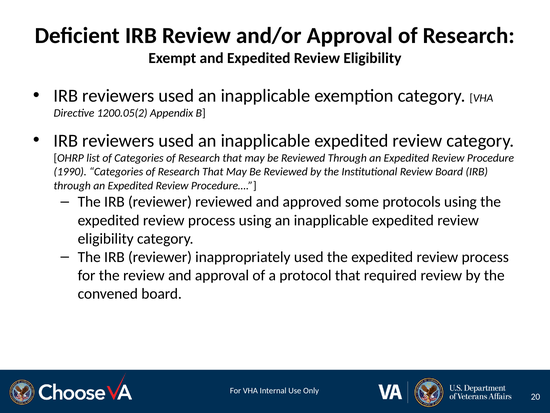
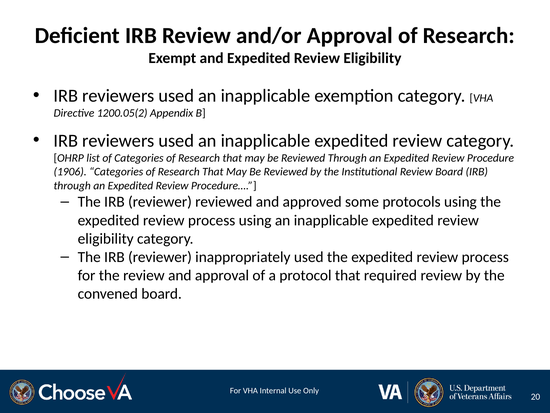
1990: 1990 -> 1906
